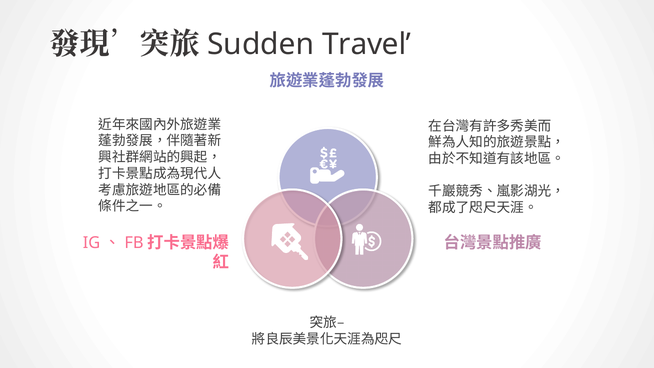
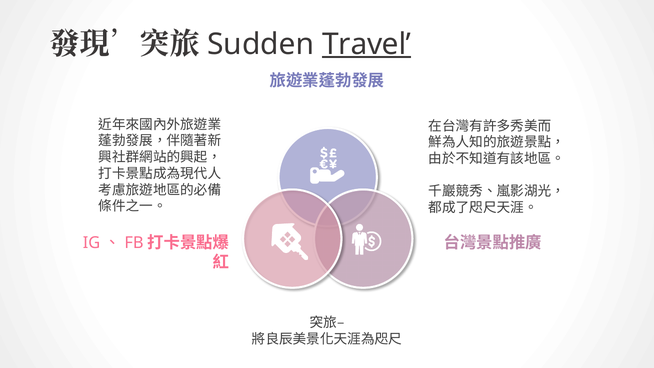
Travel underline: none -> present
